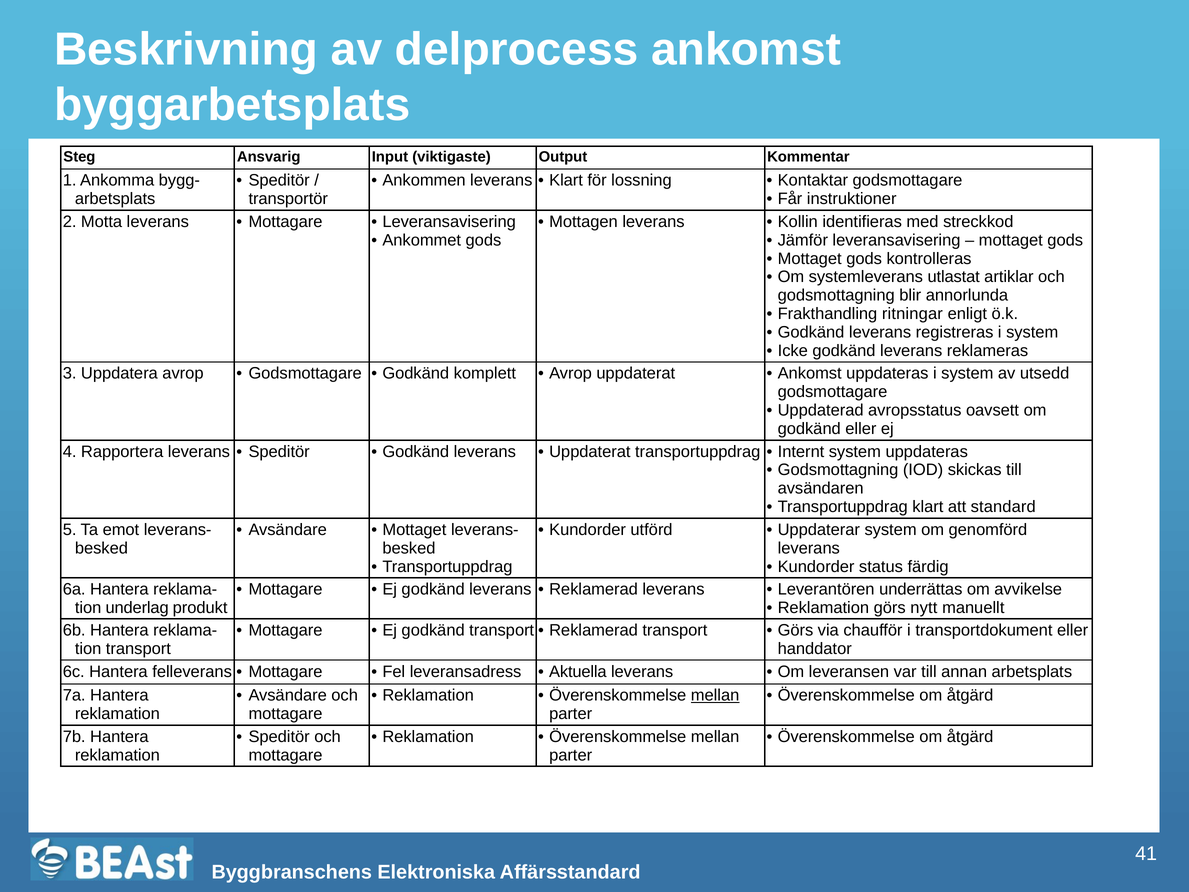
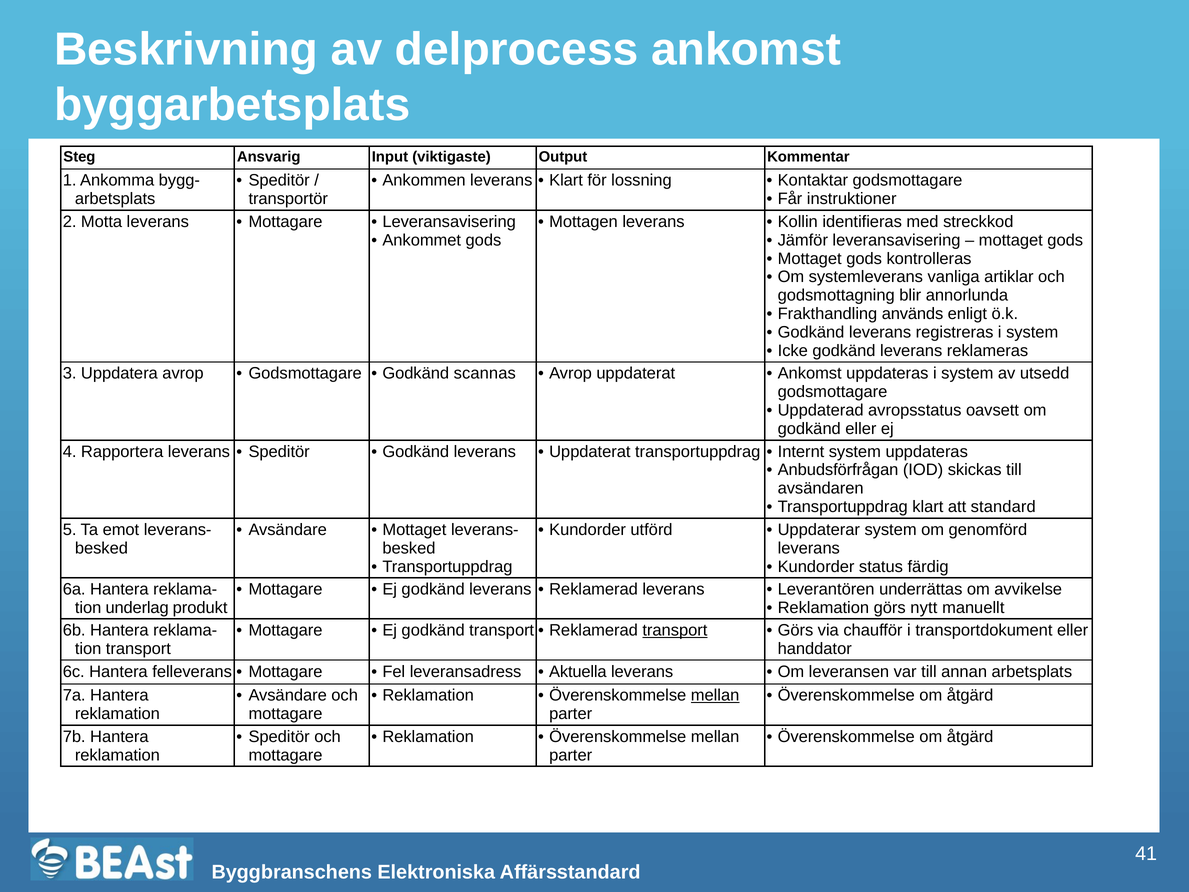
utlastat: utlastat -> vanliga
ritningar: ritningar -> används
komplett: komplett -> scannas
Godsmottagning at (838, 470): Godsmottagning -> Anbudsförfrågan
transport at (675, 630) underline: none -> present
